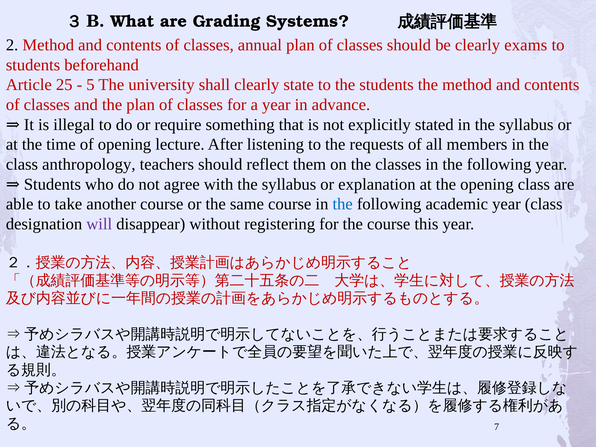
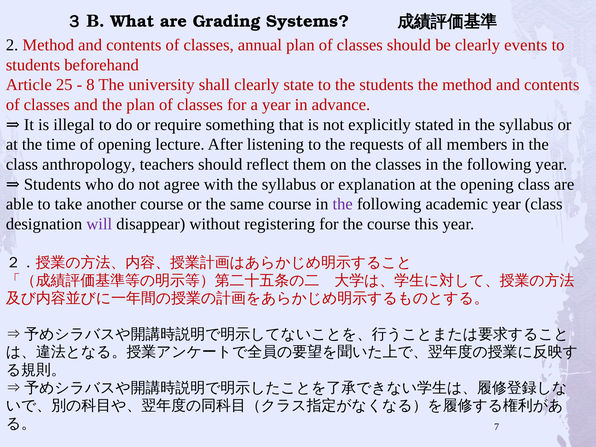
exams: exams -> events
5: 5 -> 8
the at (343, 204) colour: blue -> purple
